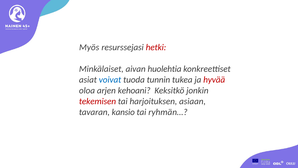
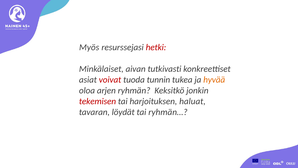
huolehtia: huolehtia -> tutkivasti
voivat colour: blue -> red
hyvää colour: red -> orange
kehoani: kehoani -> ryhmän
asiaan: asiaan -> haluat
kansio: kansio -> löydät
